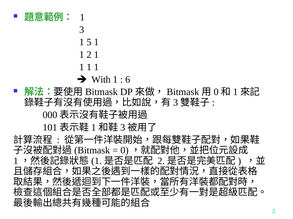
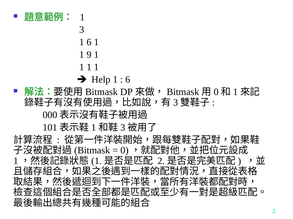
1 5: 5 -> 6
1 2: 2 -> 9
With: With -> Help
